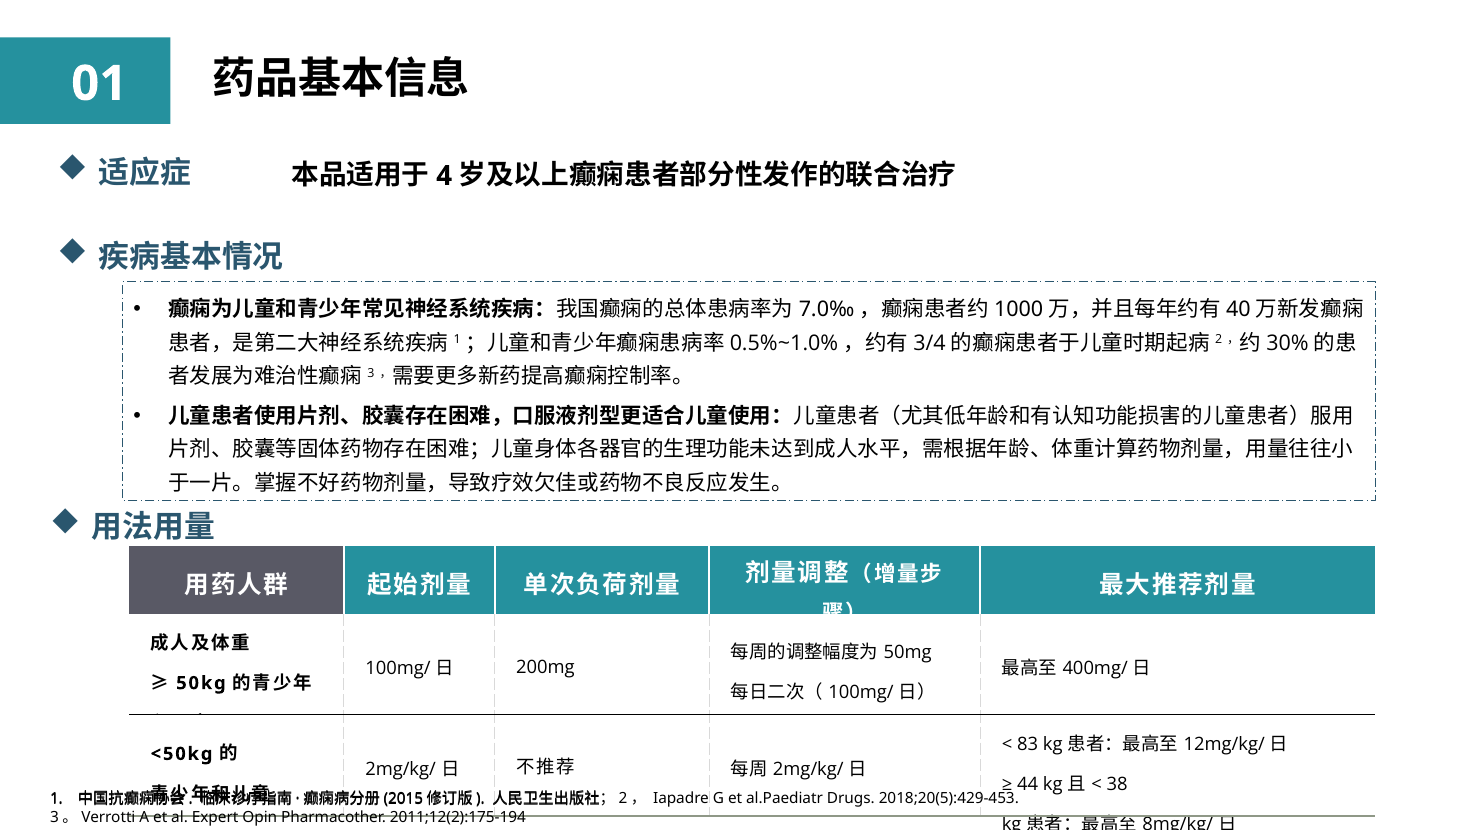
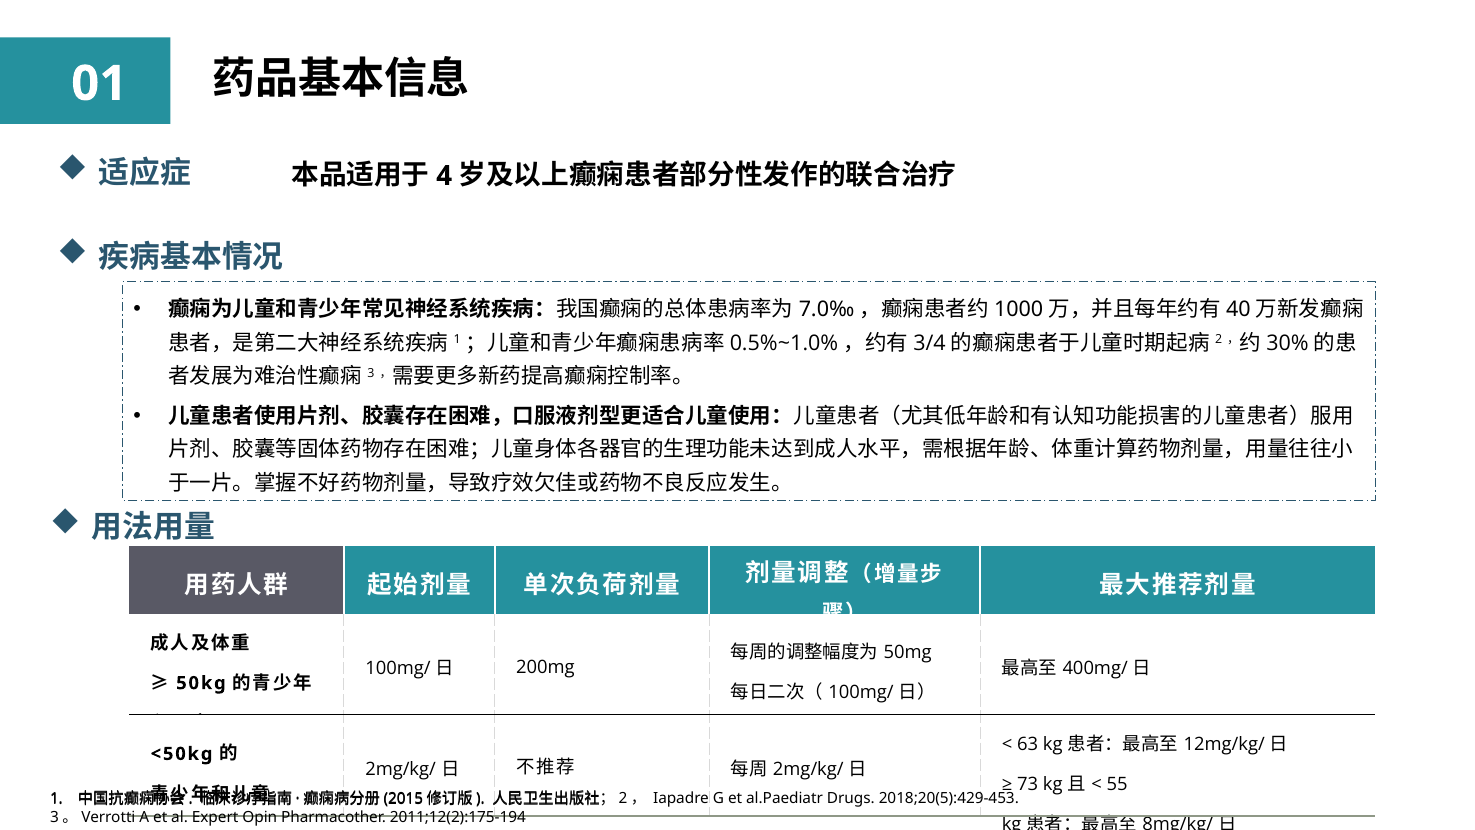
83: 83 -> 63
44: 44 -> 73
38: 38 -> 55
